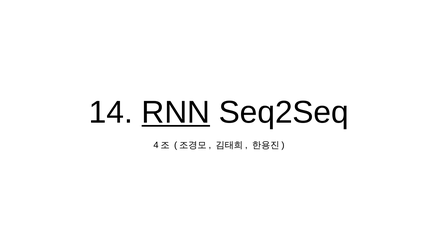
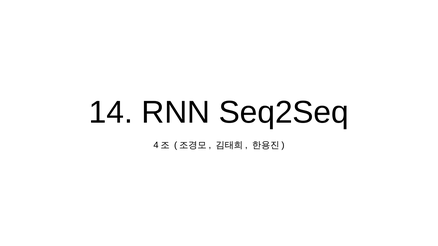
RNN underline: present -> none
